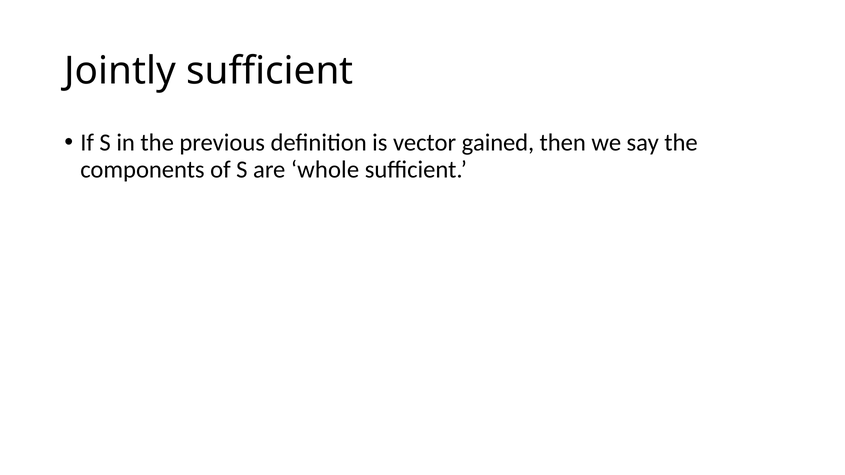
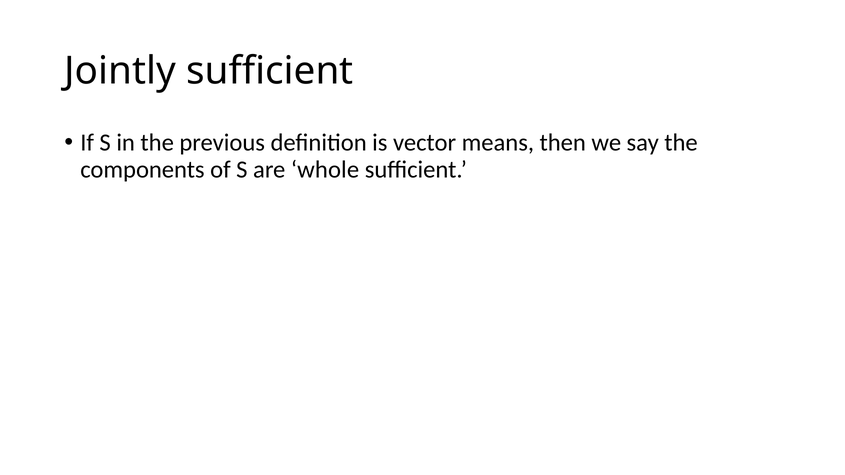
gained: gained -> means
